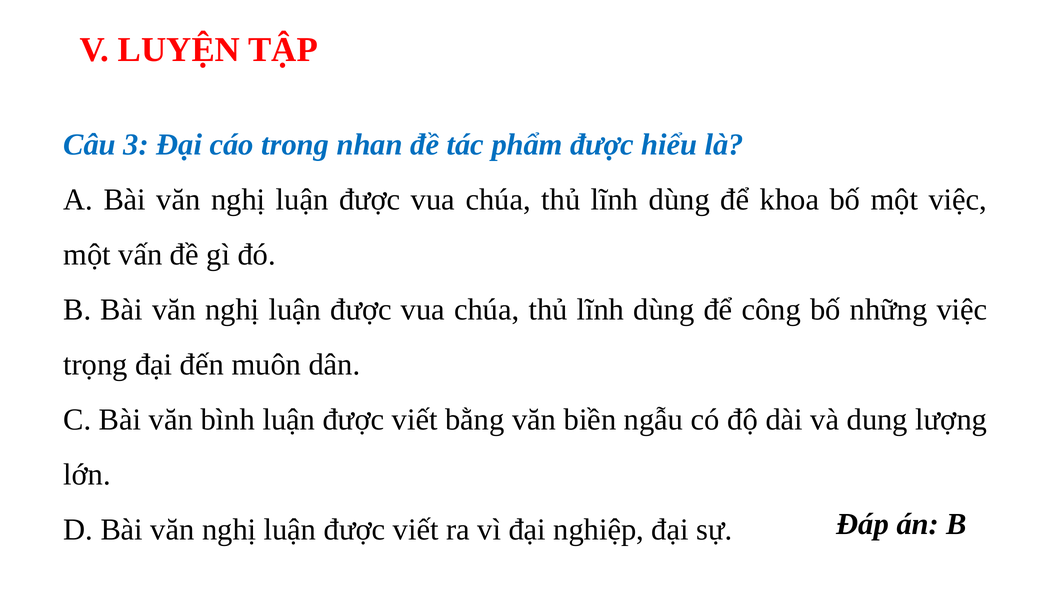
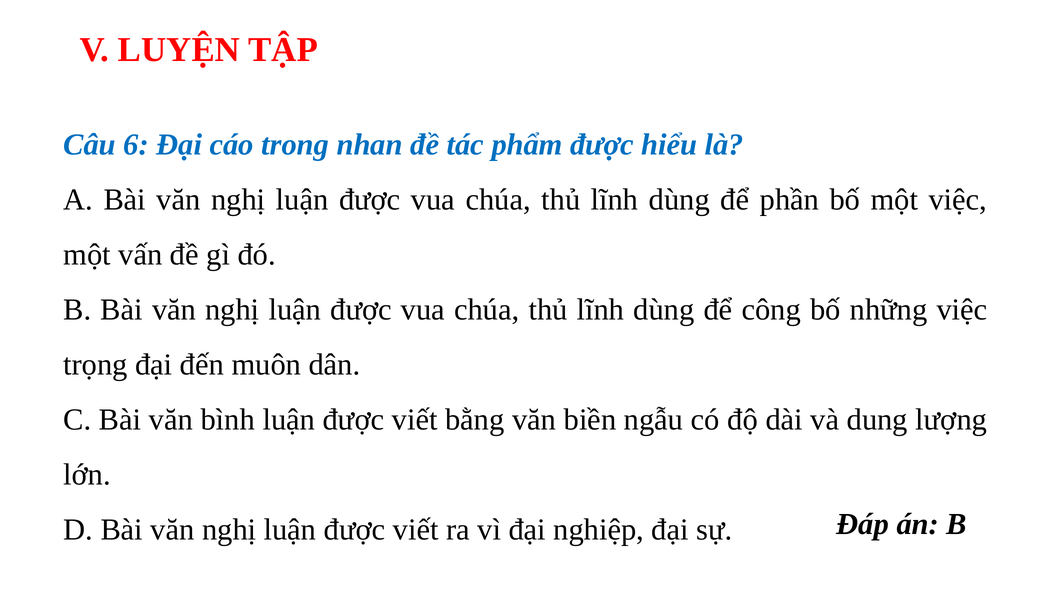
3: 3 -> 6
khoa: khoa -> phần
